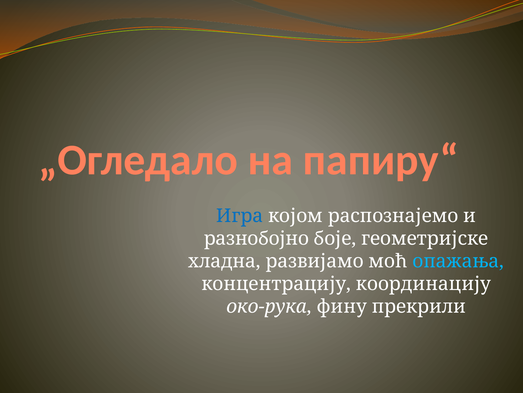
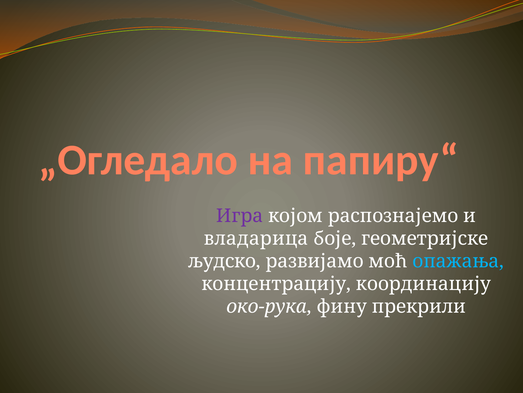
Игра colour: blue -> purple
разнобојно: разнобојно -> владарица
хладна: хладна -> људско
